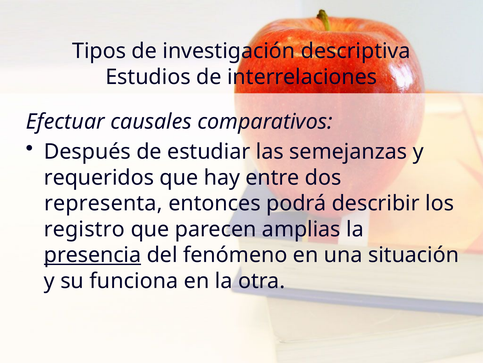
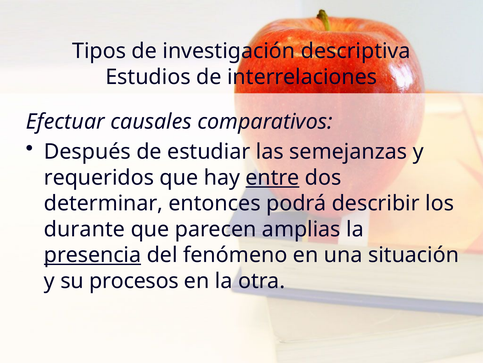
entre underline: none -> present
representa: representa -> determinar
registro: registro -> durante
funciona: funciona -> procesos
